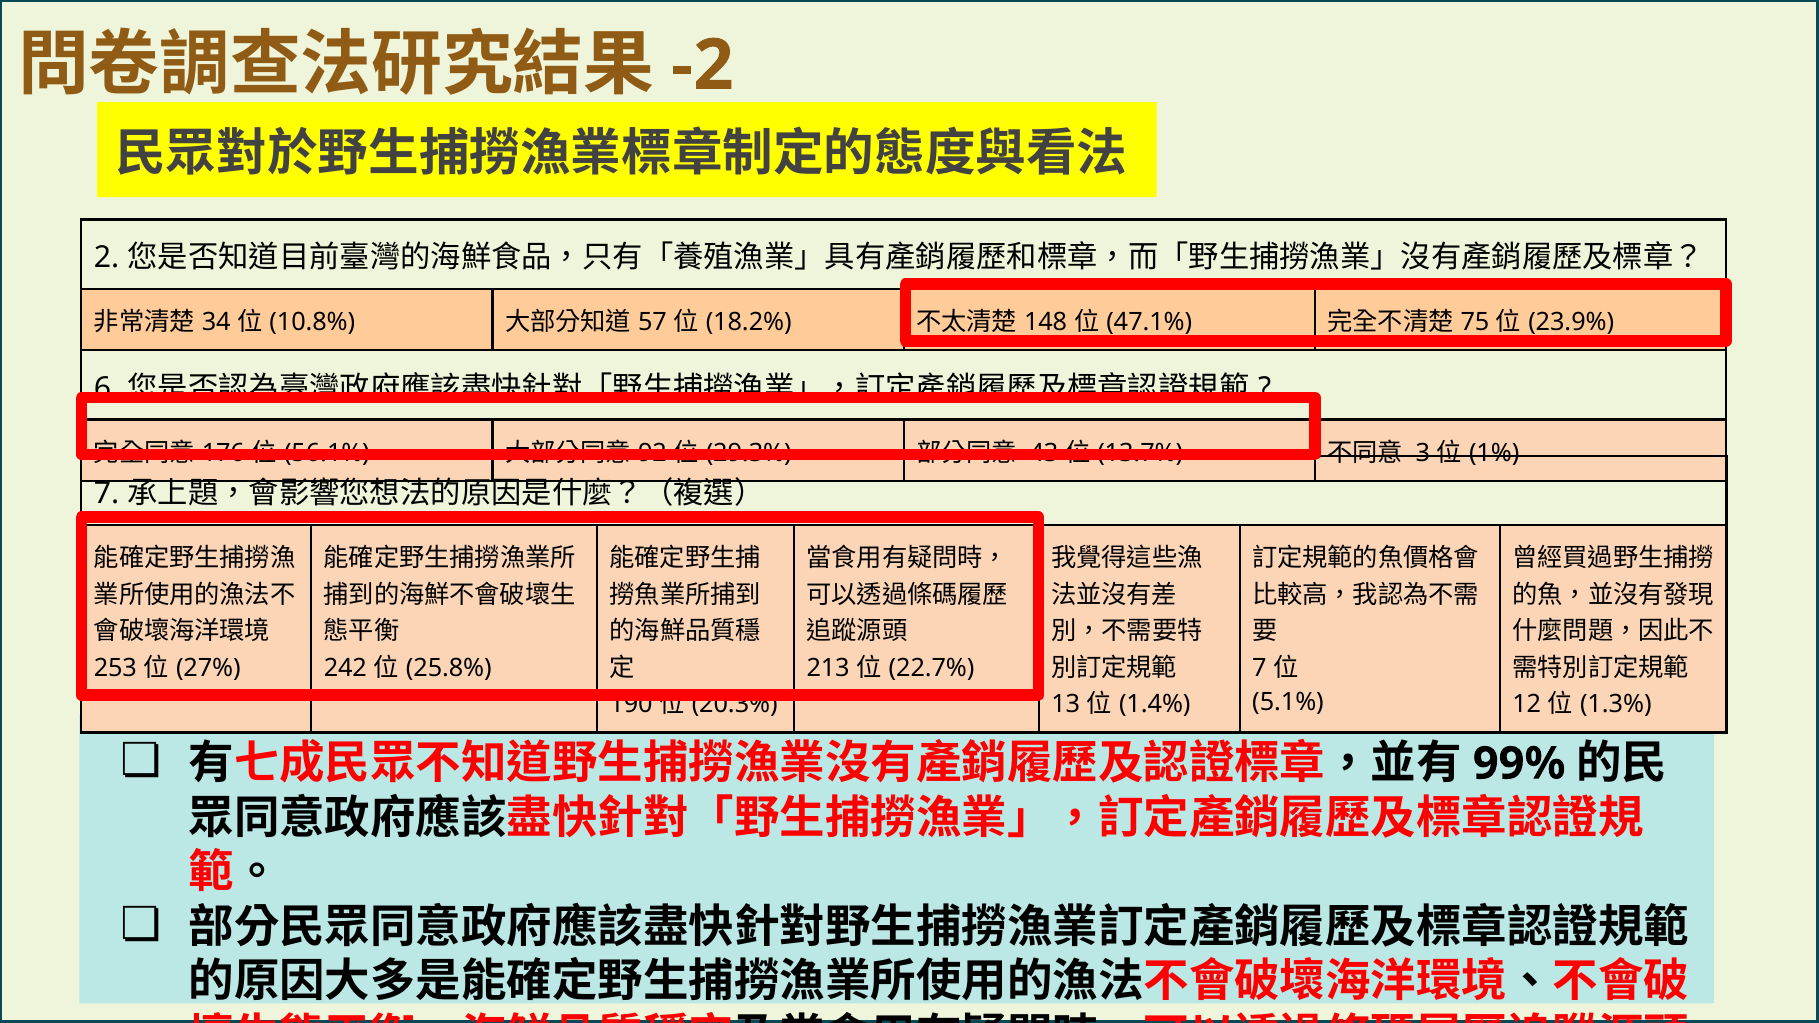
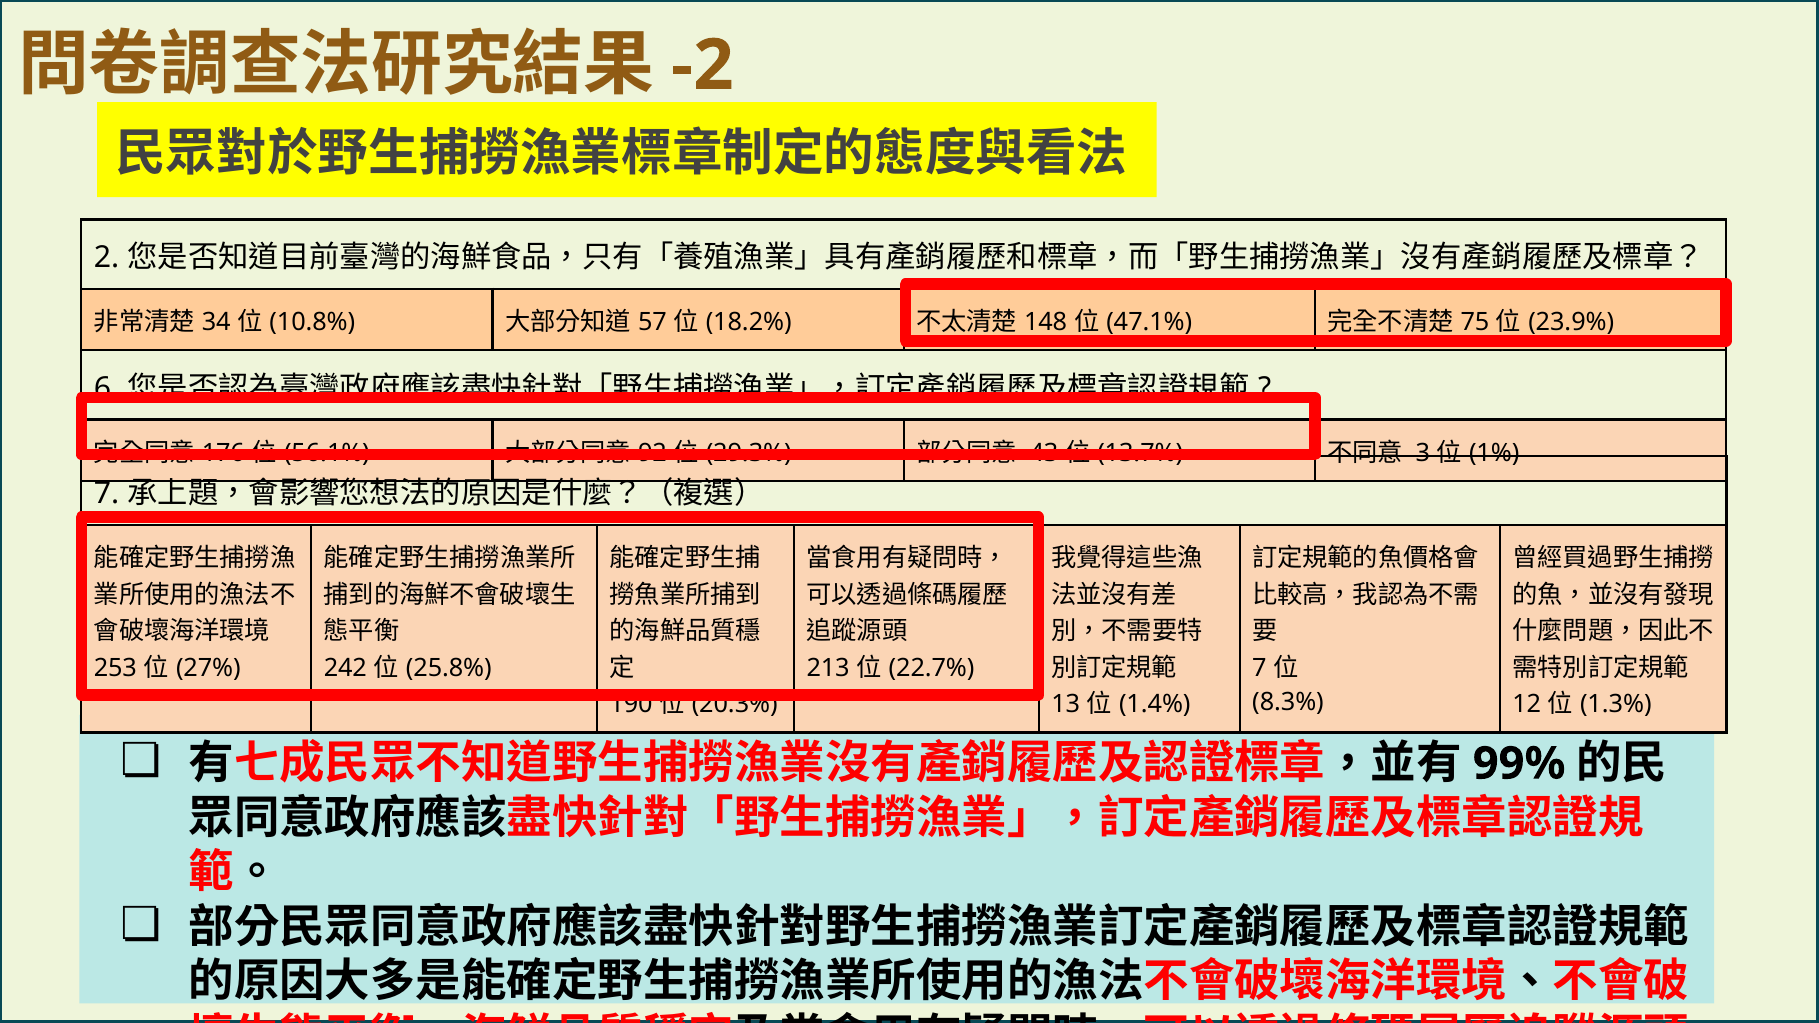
5.1%: 5.1% -> 8.3%
